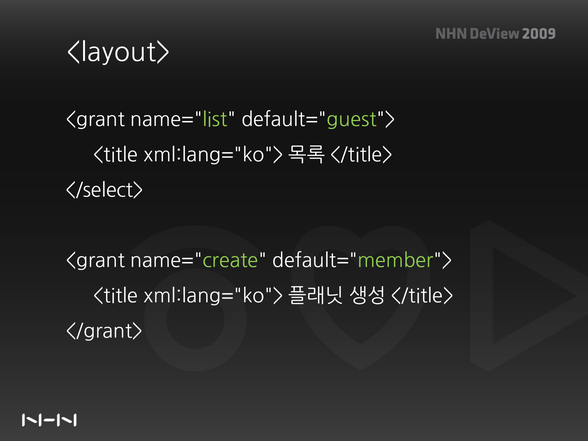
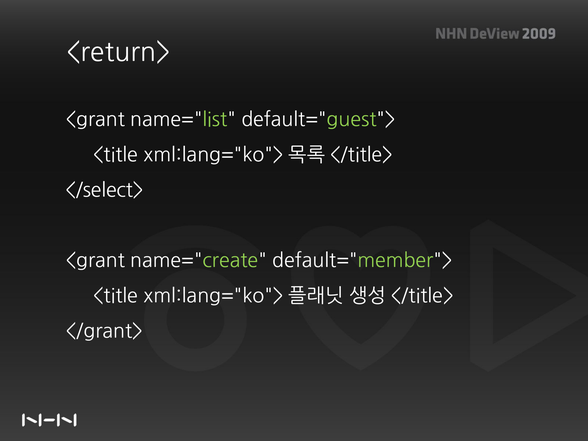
<layout>: <layout> -> <return>
